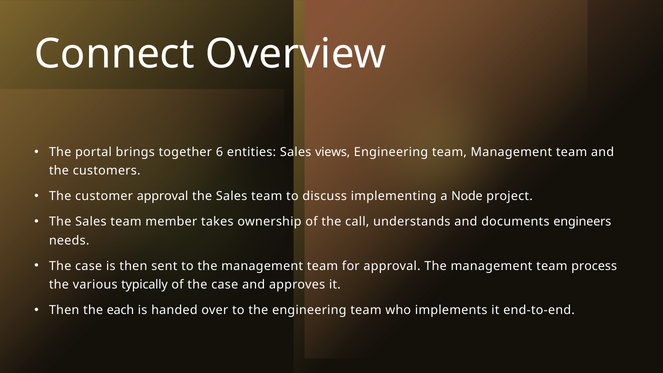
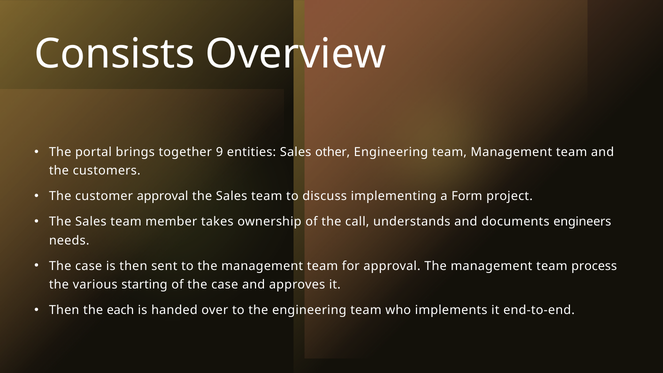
Connect: Connect -> Consists
6: 6 -> 9
views: views -> other
Node: Node -> Form
typically: typically -> starting
